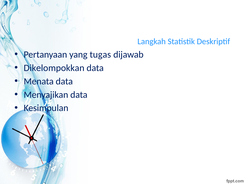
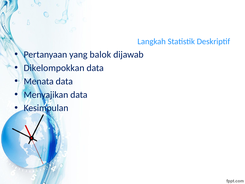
tugas: tugas -> balok
